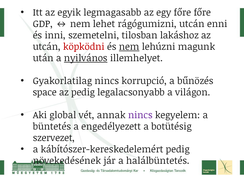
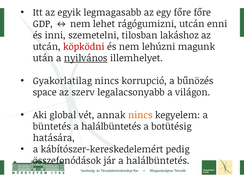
nem at (129, 47) underline: present -> none
az pedig: pedig -> szerv
nincs at (140, 115) colour: purple -> orange
büntetés a engedélyezett: engedélyezett -> halálbüntetés
szervezet: szervezet -> hatására
növekedésének: növekedésének -> összefonódások
